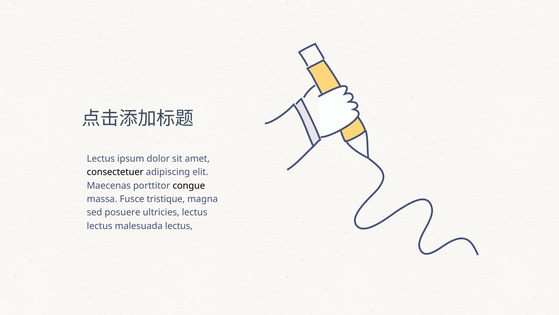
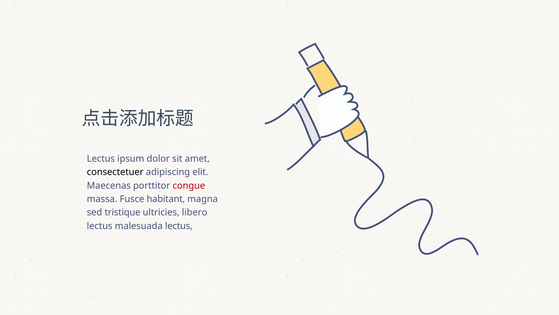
congue colour: black -> red
tristique: tristique -> habitant
posuere: posuere -> tristique
ultricies lectus: lectus -> libero
